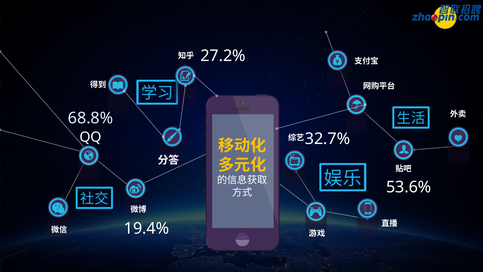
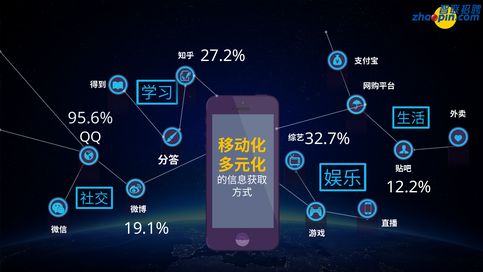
68.8%: 68.8% -> 95.6%
53.6%: 53.6% -> 12.2%
19.4%: 19.4% -> 19.1%
